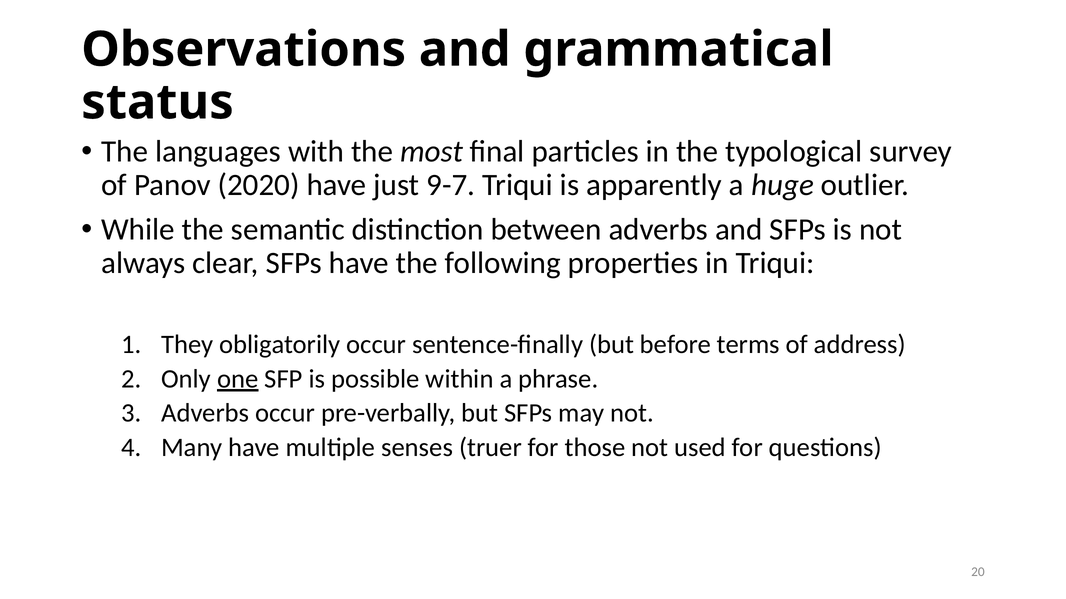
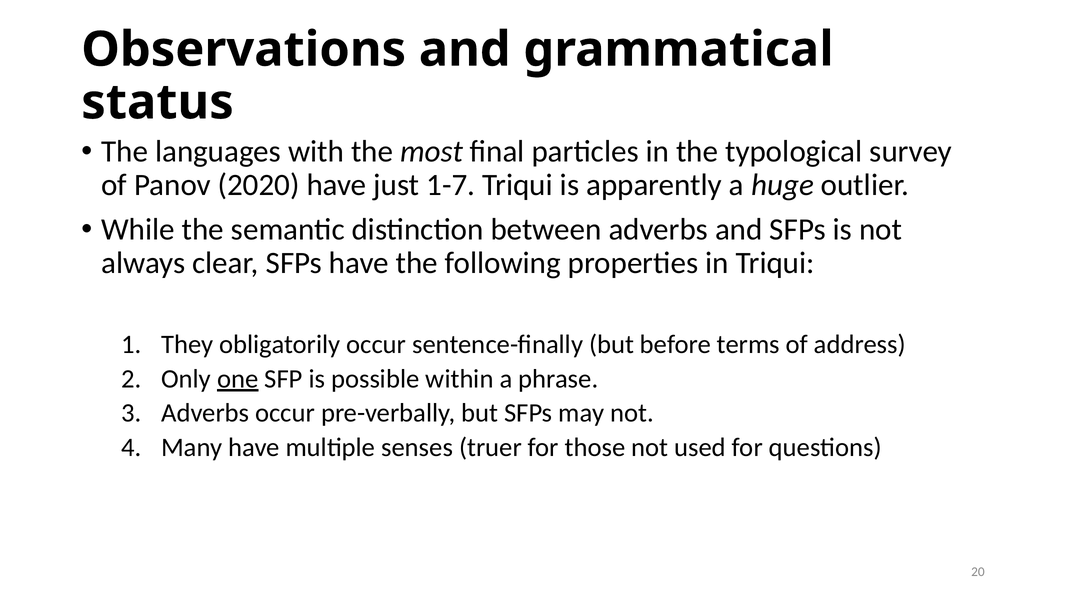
9-7: 9-7 -> 1-7
